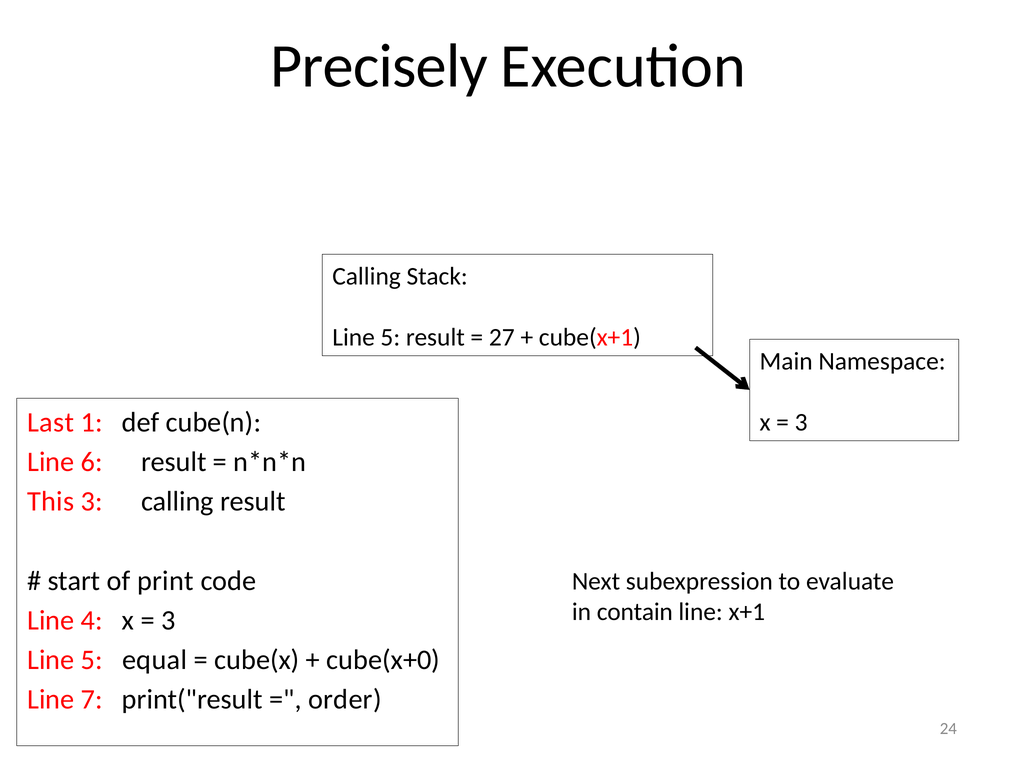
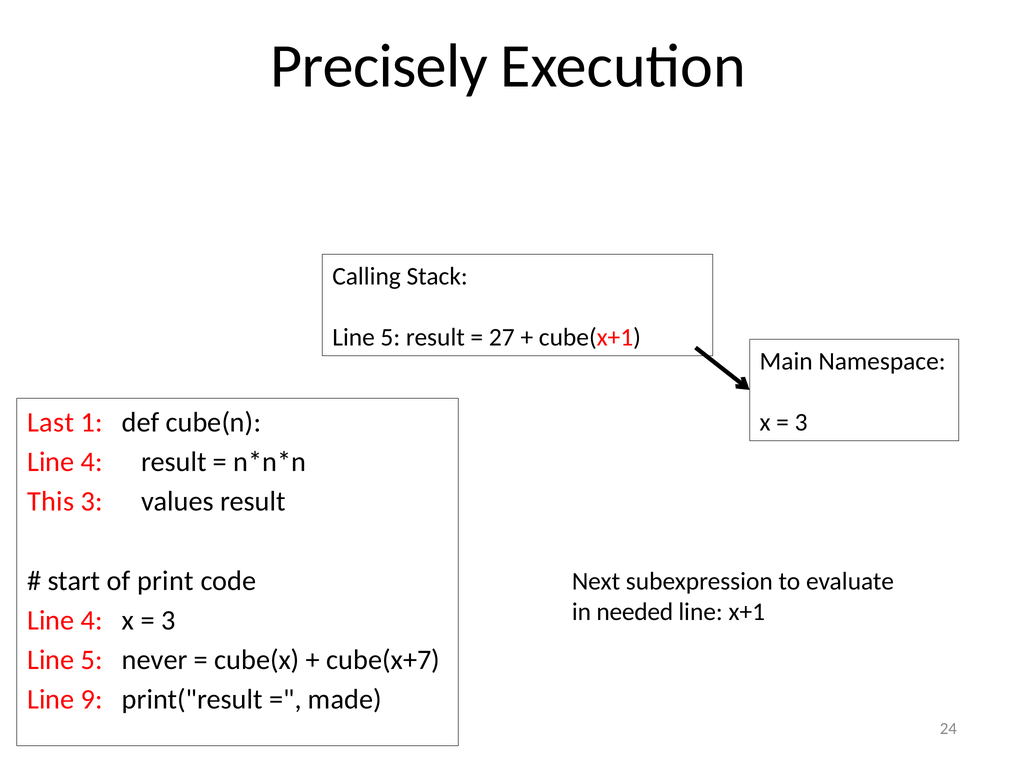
6 at (92, 462): 6 -> 4
calling at (177, 502): calling -> values
contain: contain -> needed
equal: equal -> never
cube(x+0: cube(x+0 -> cube(x+7
7: 7 -> 9
order: order -> made
